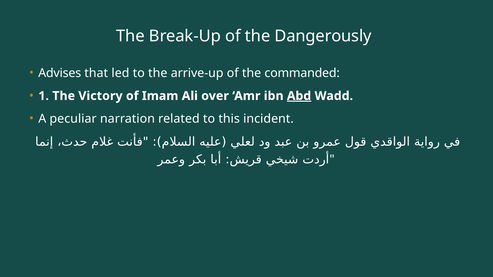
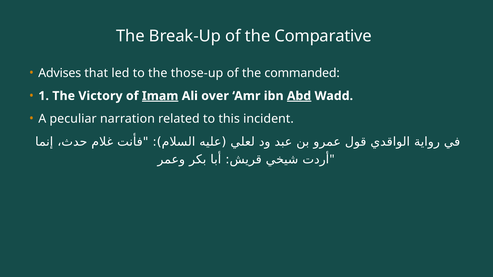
Dangerously: Dangerously -> Comparative
arrive-up: arrive-up -> those-up
Imam underline: none -> present
